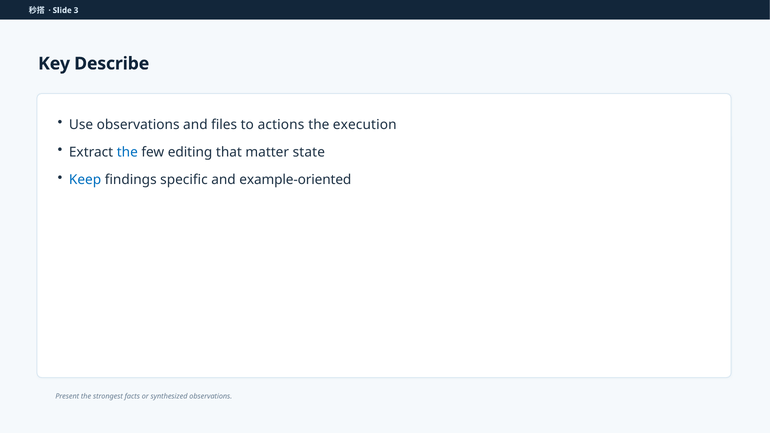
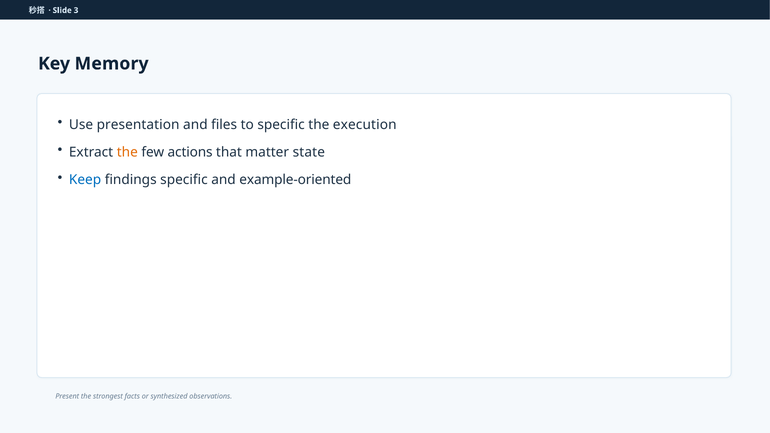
Describe: Describe -> Memory
Use observations: observations -> presentation
to actions: actions -> specific
the at (127, 152) colour: blue -> orange
editing: editing -> actions
